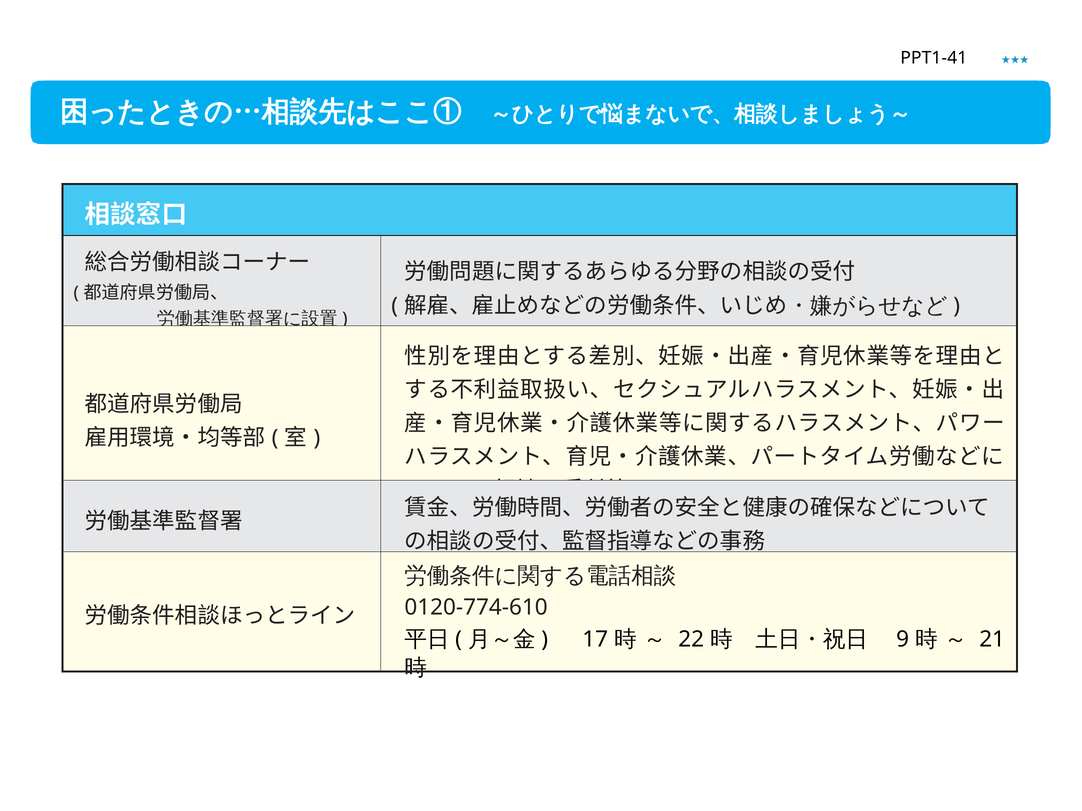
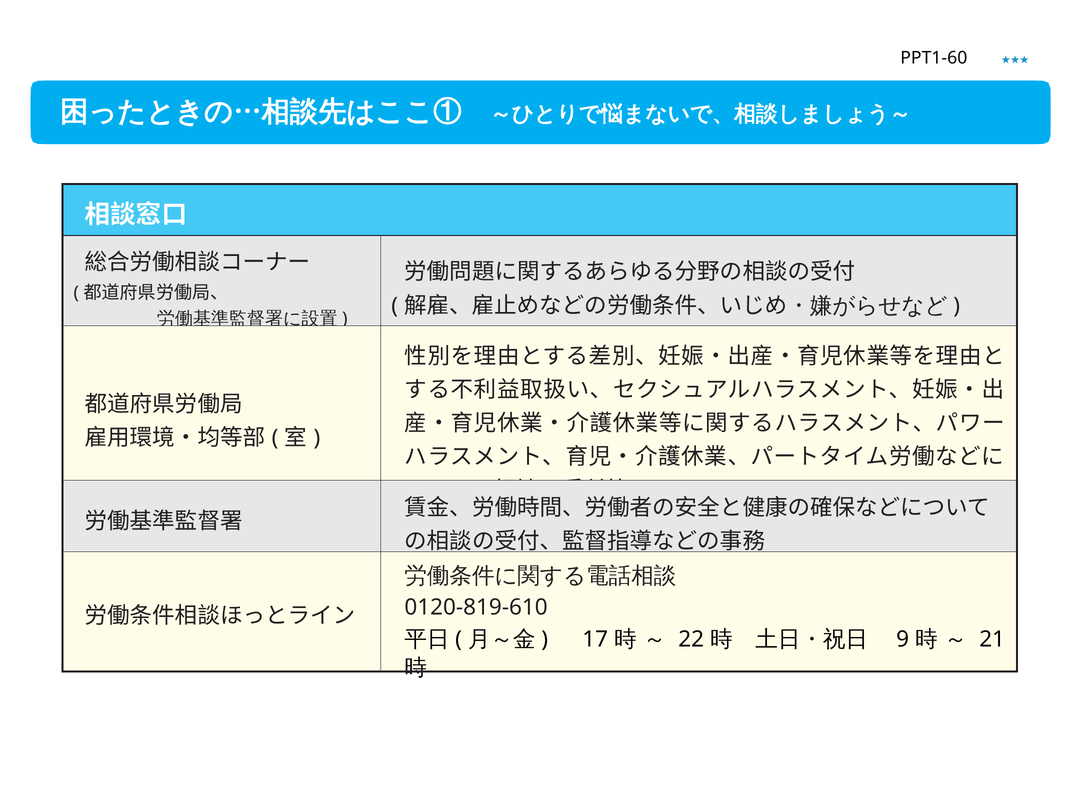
PPT1-41: PPT1-41 -> PPT1-60
0120-774-610: 0120-774-610 -> 0120-819-610
